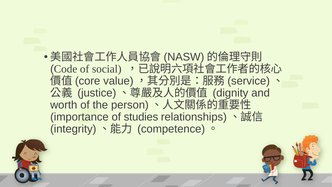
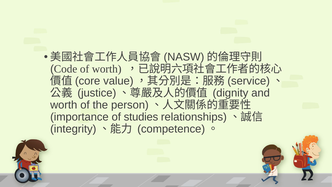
of social: social -> worth
